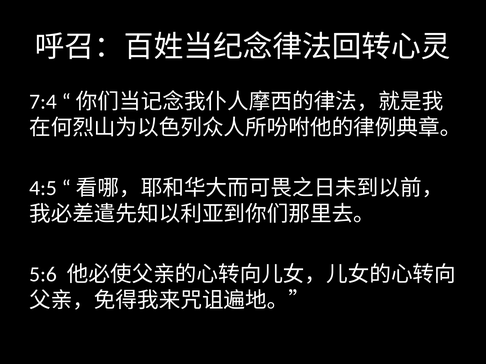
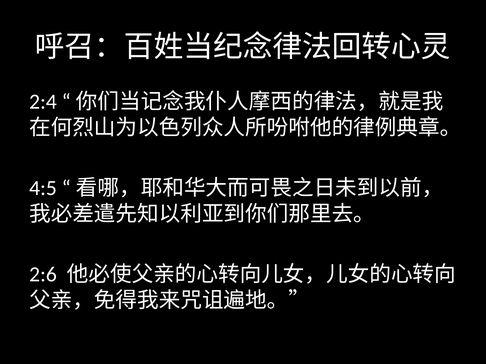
7:4: 7:4 -> 2:4
5:6: 5:6 -> 2:6
